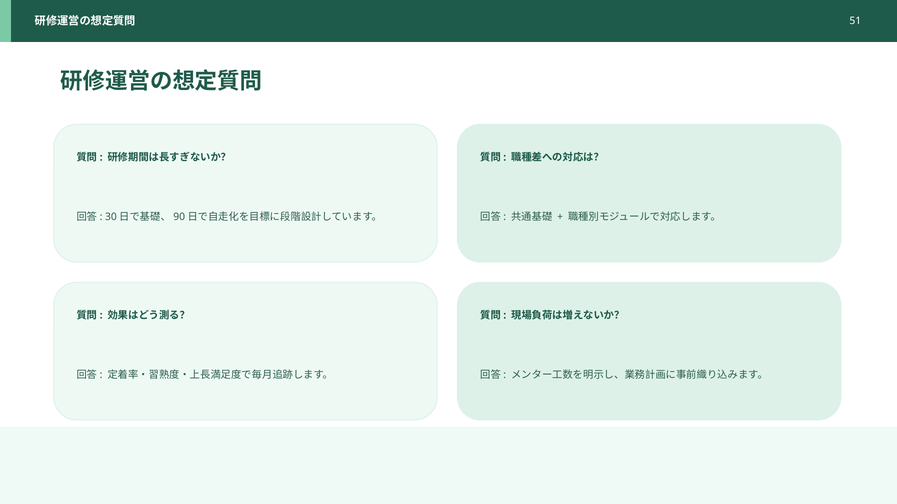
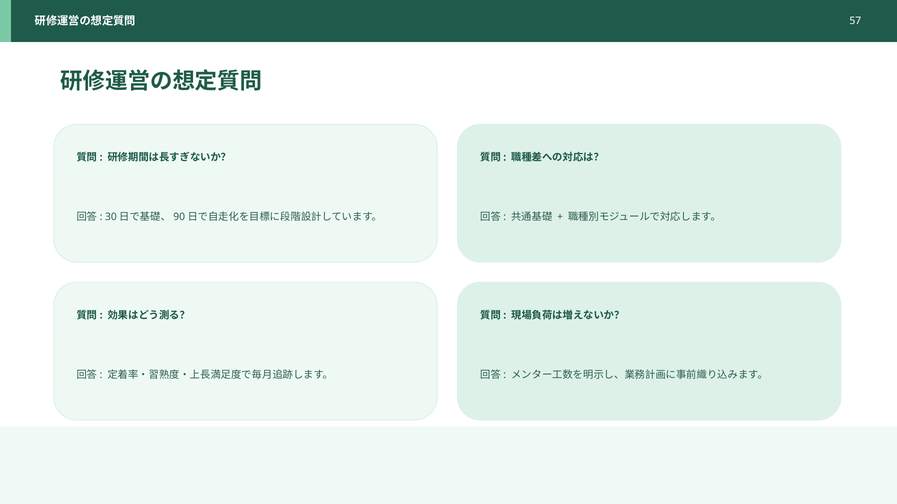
51: 51 -> 57
